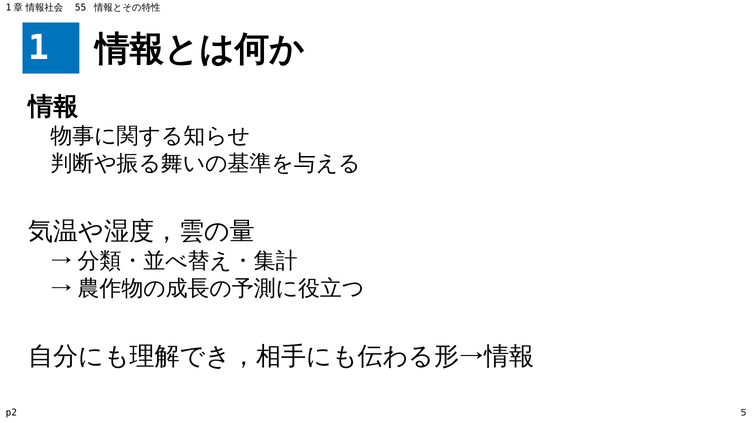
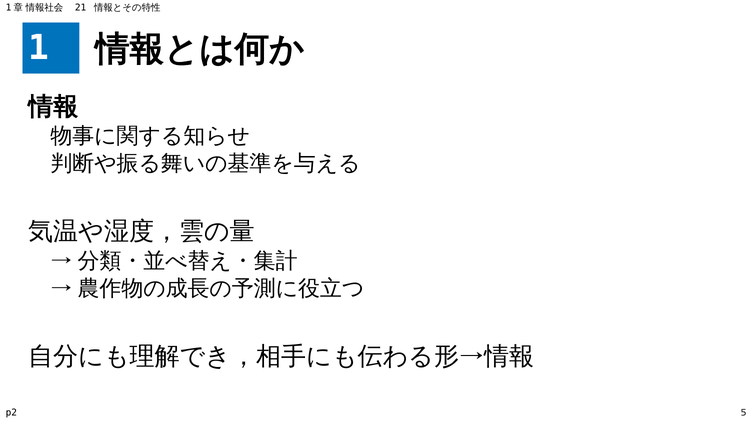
55: 55 -> 21
